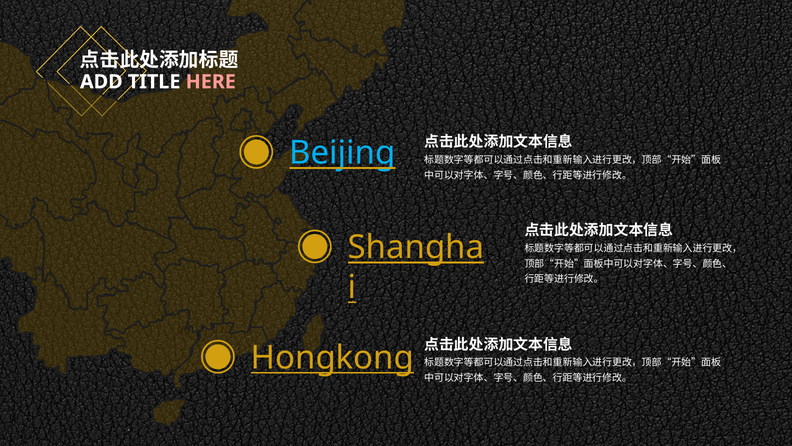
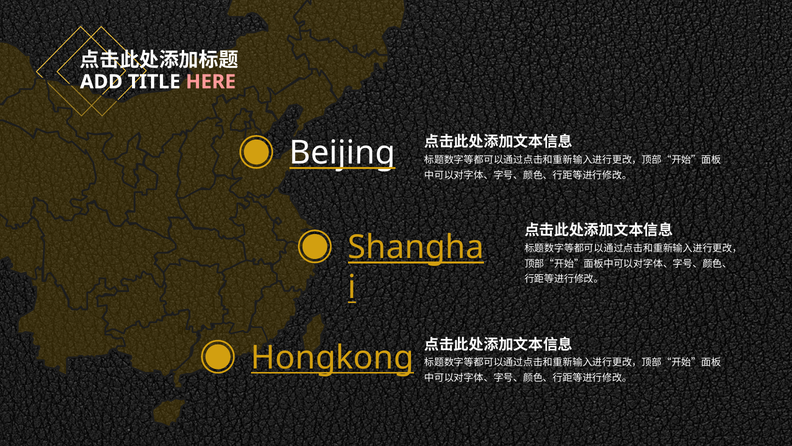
Beijing colour: light blue -> white
